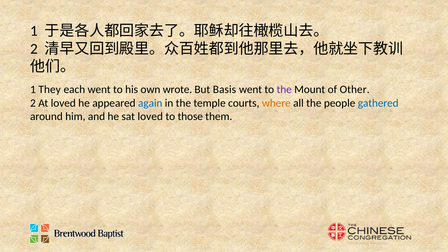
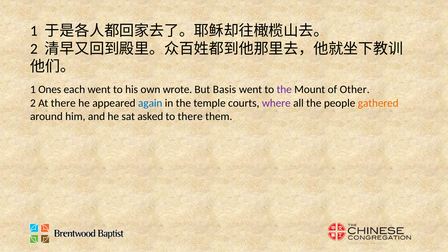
They: They -> Ones
At loved: loved -> there
where colour: orange -> purple
gathered colour: blue -> orange
sat loved: loved -> asked
to those: those -> there
